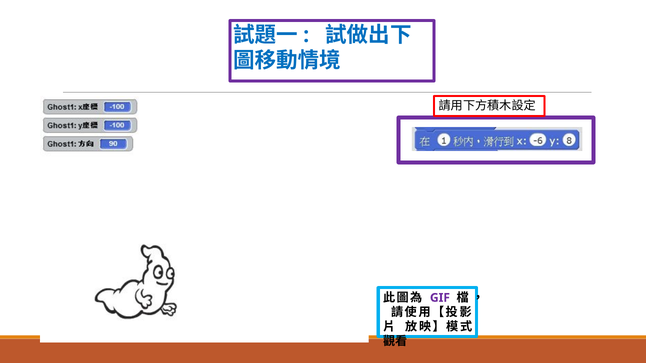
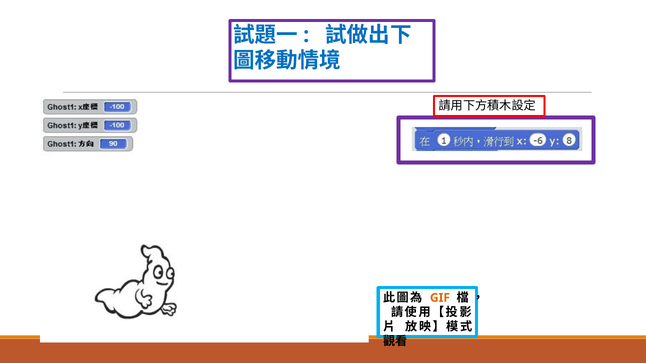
GIF colour: purple -> orange
